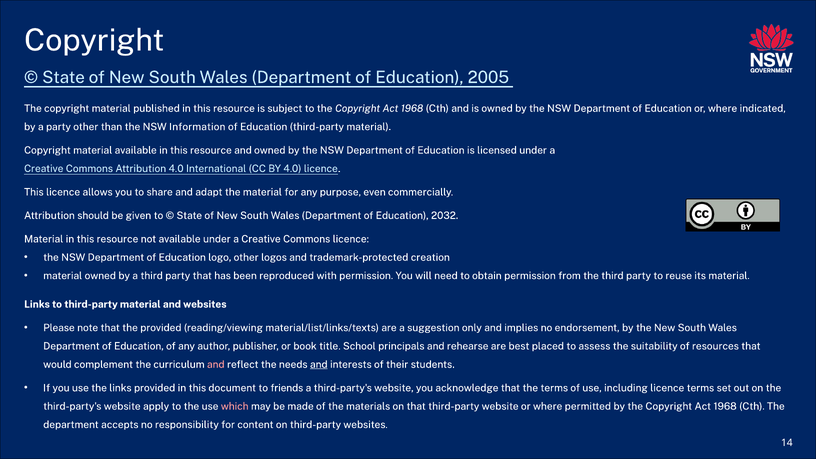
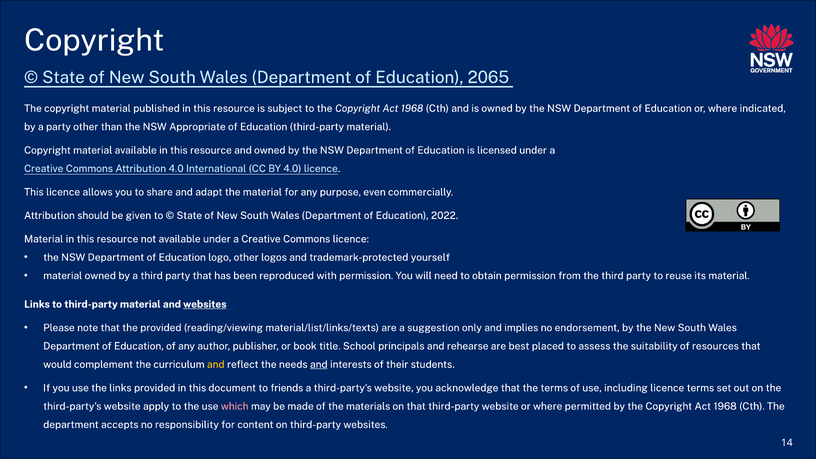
2005: 2005 -> 2065
Information: Information -> Appropriate
2032: 2032 -> 2022
creation: creation -> yourself
websites at (205, 304) underline: none -> present
and at (216, 364) colour: pink -> yellow
